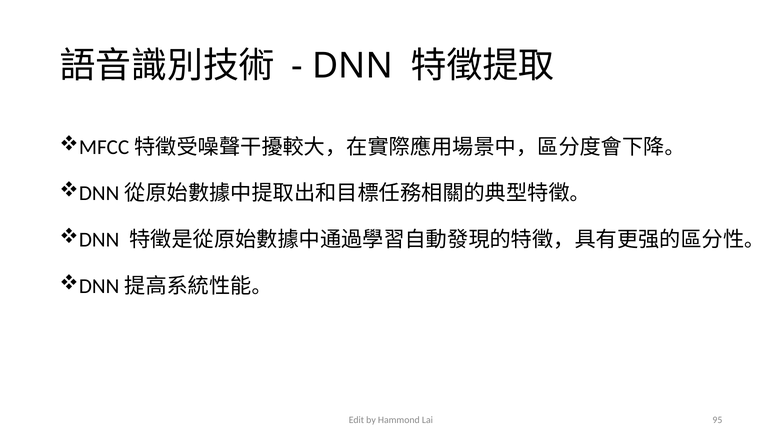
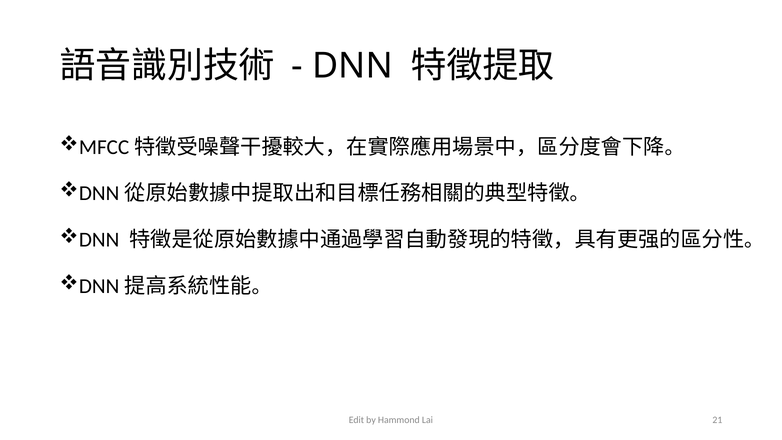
95: 95 -> 21
